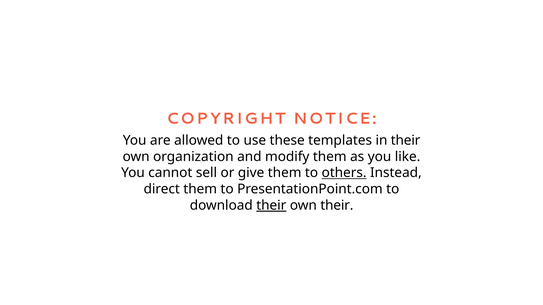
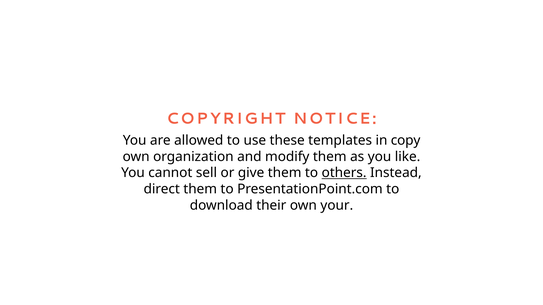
in their: their -> copy
their at (271, 206) underline: present -> none
own their: their -> your
